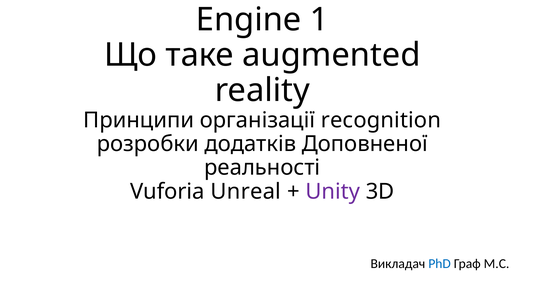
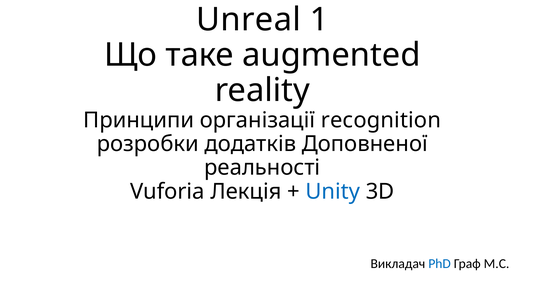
Engine: Engine -> Unreal
Unreal: Unreal -> Лекція
Unity colour: purple -> blue
